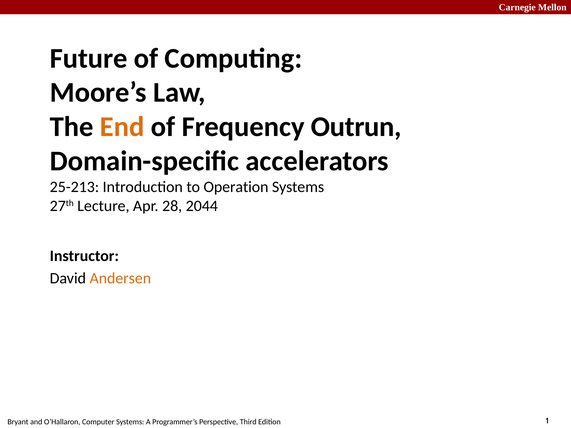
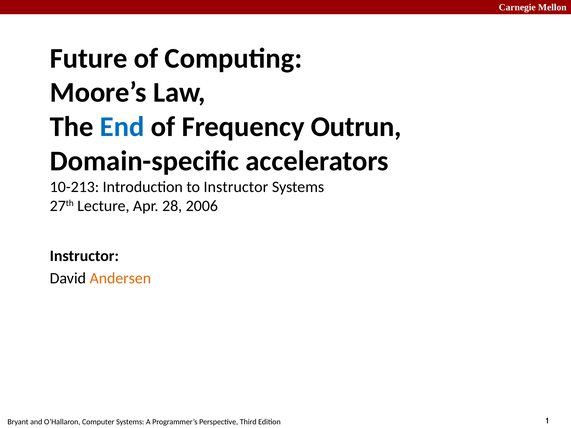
End colour: orange -> blue
25-213: 25-213 -> 10-213
to Operation: Operation -> Instructor
2044: 2044 -> 2006
